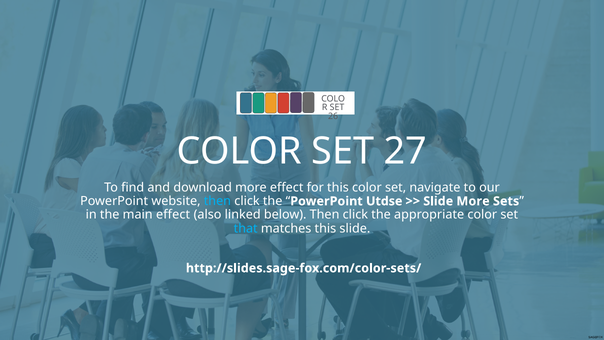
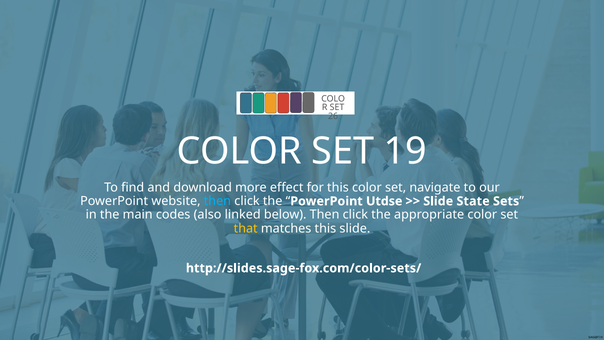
27: 27 -> 19
Slide More: More -> State
main effect: effect -> codes
that colour: light blue -> yellow
